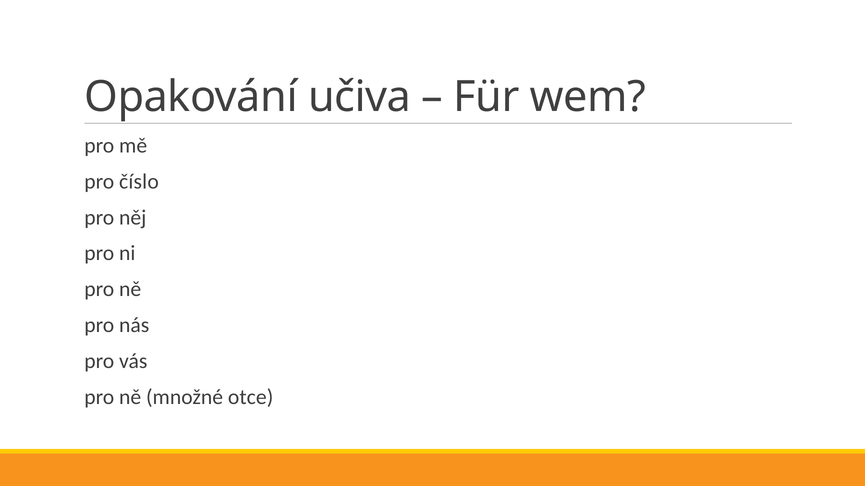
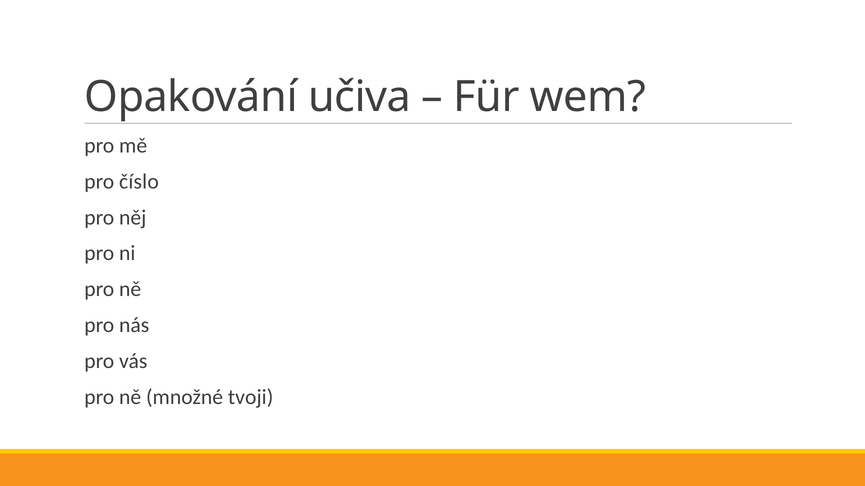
otce: otce -> tvoji
